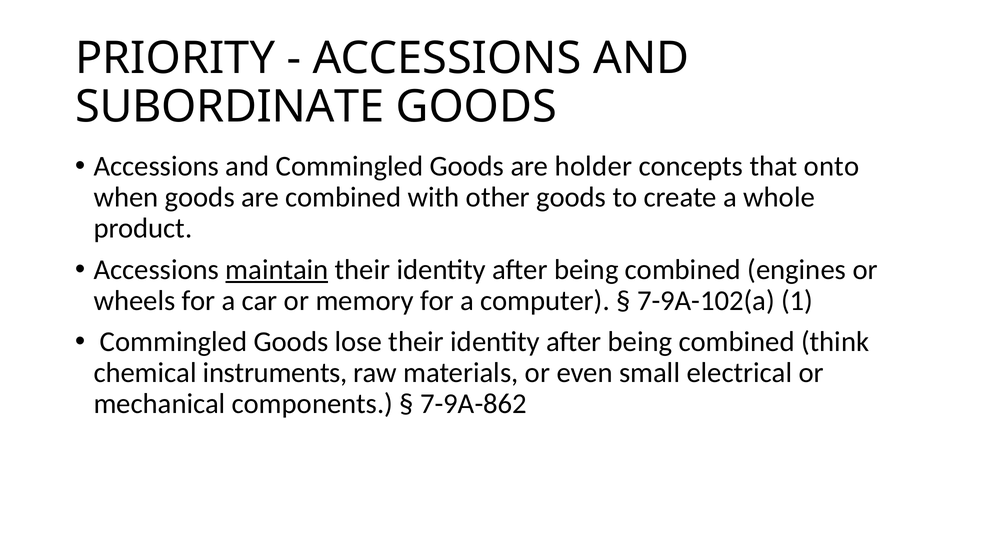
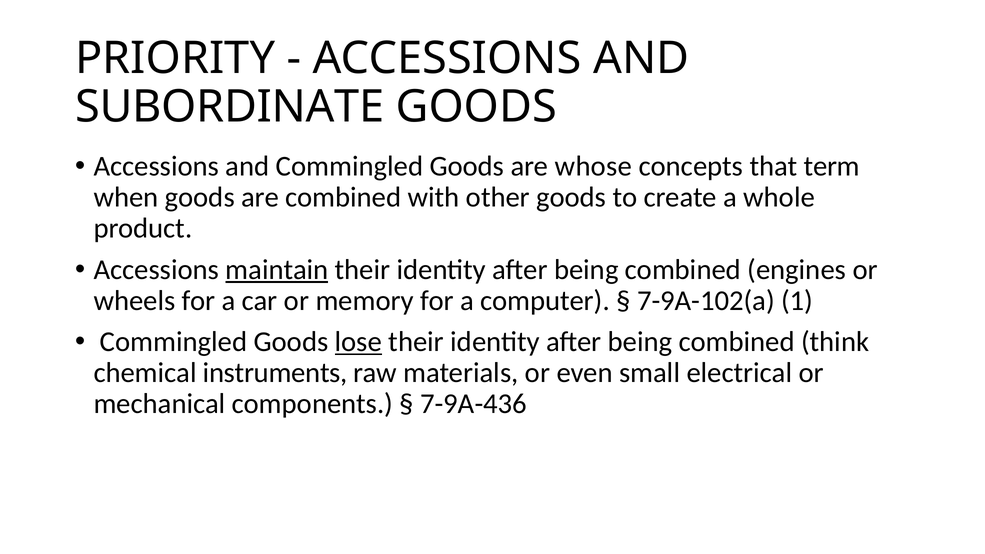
holder: holder -> whose
onto: onto -> term
lose underline: none -> present
7-9A-862: 7-9A-862 -> 7-9A-436
